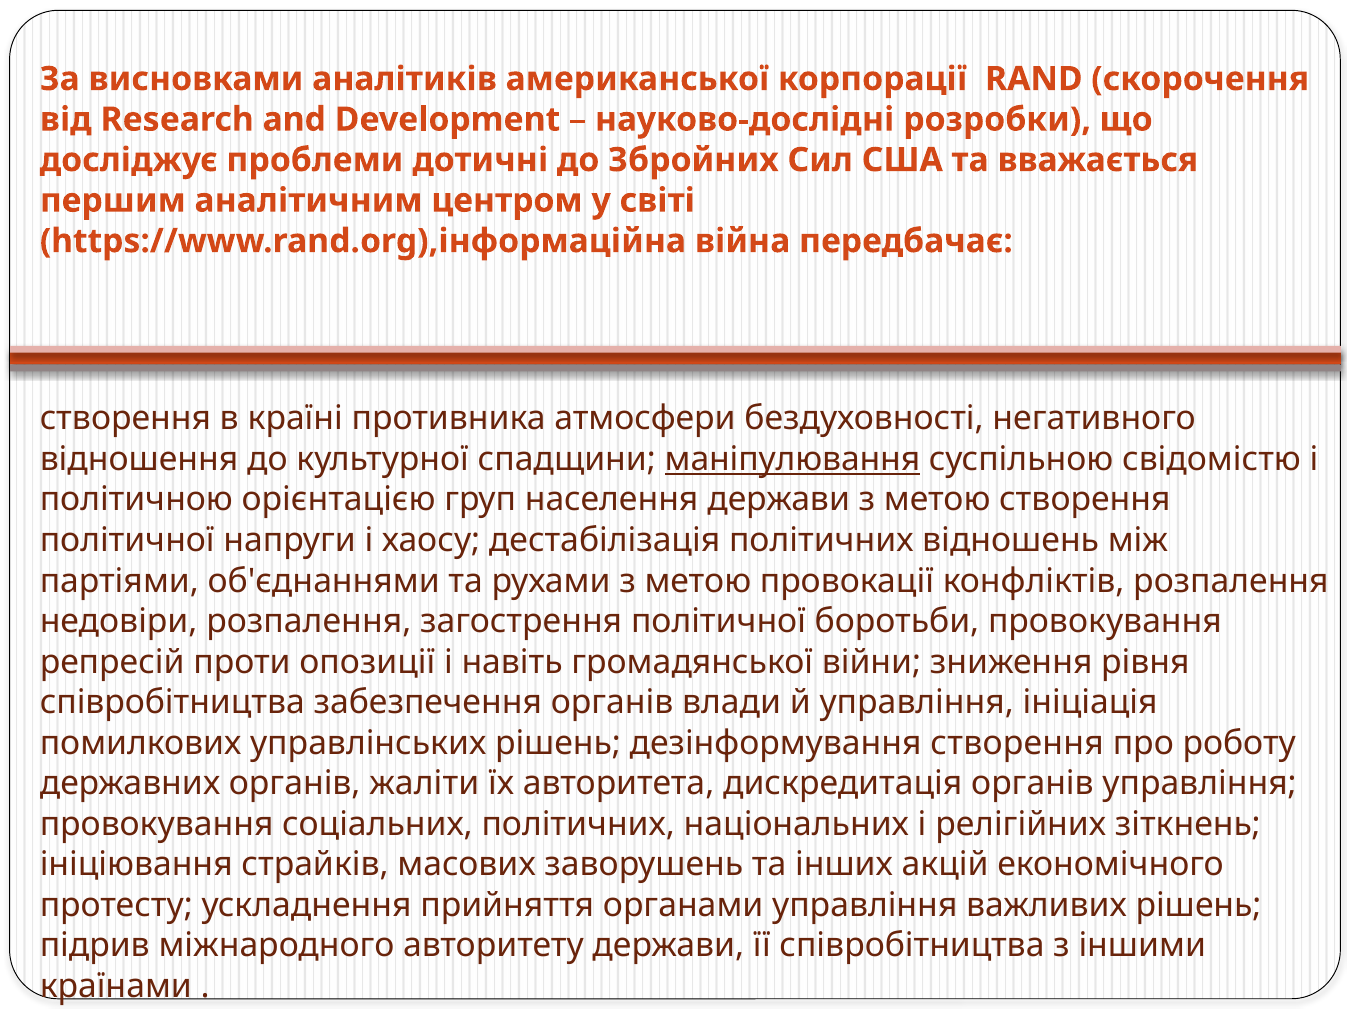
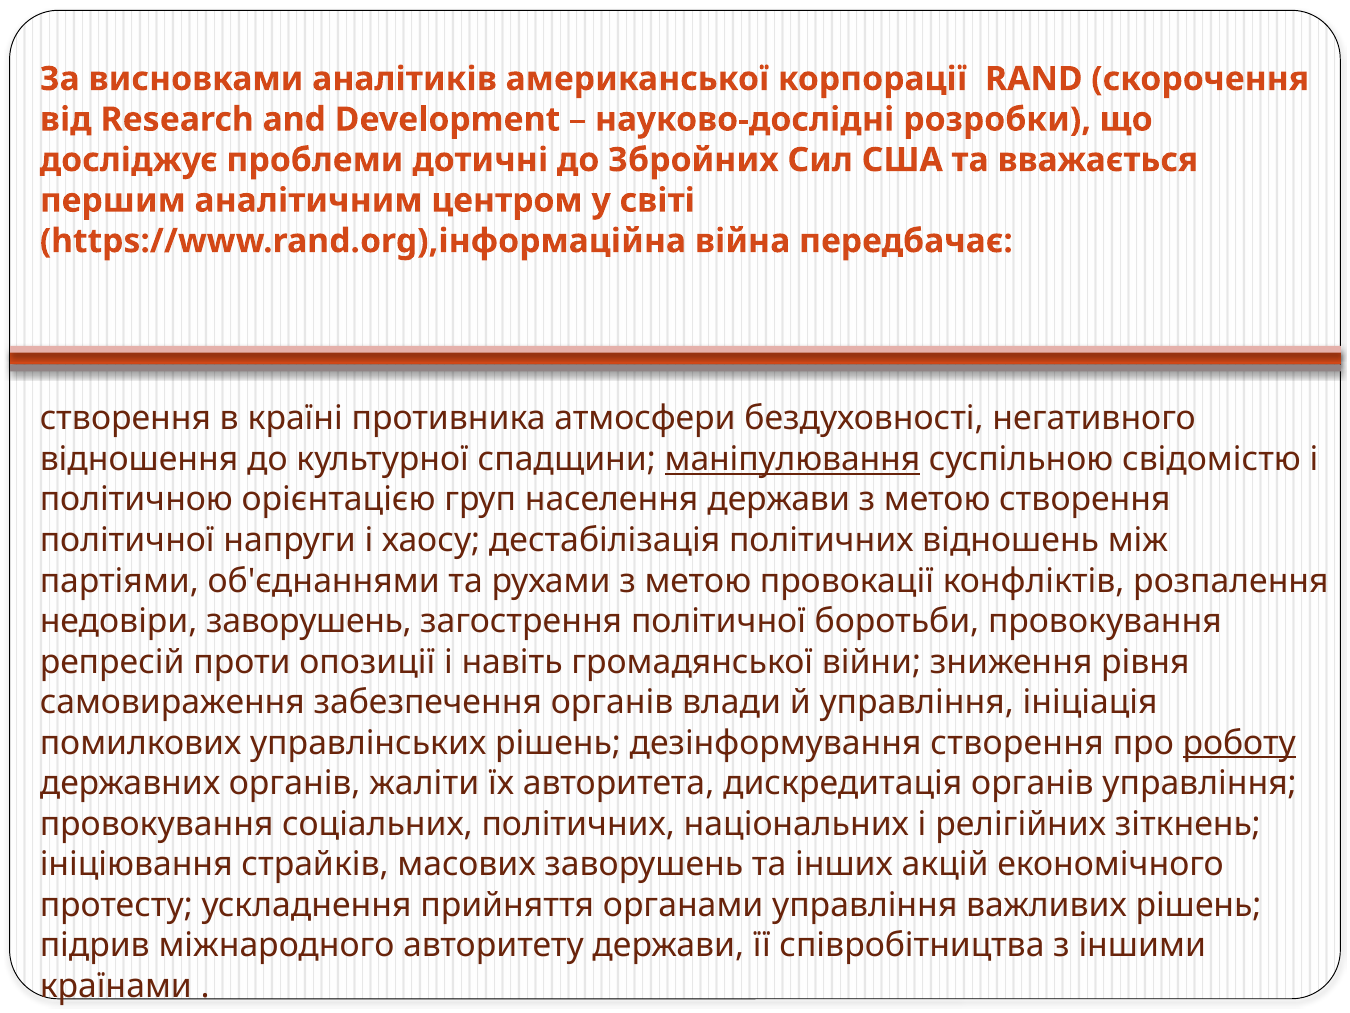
недовіри розпалення: розпалення -> заворушень
співробітництва at (172, 702): співробітництва -> самовираження
роботу underline: none -> present
